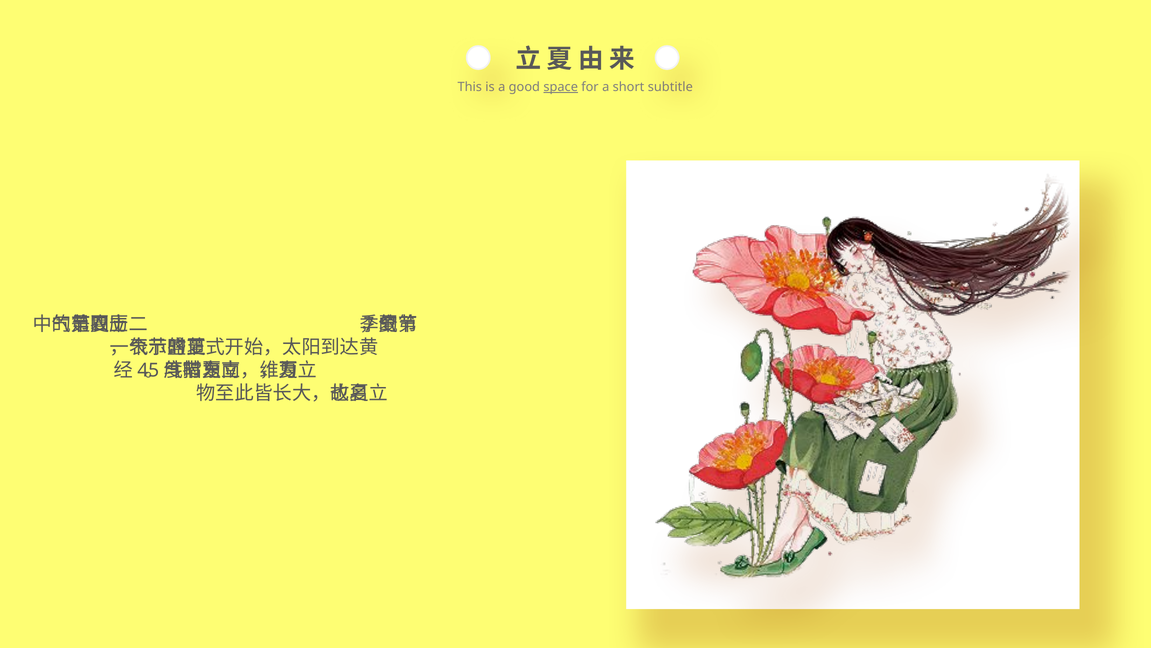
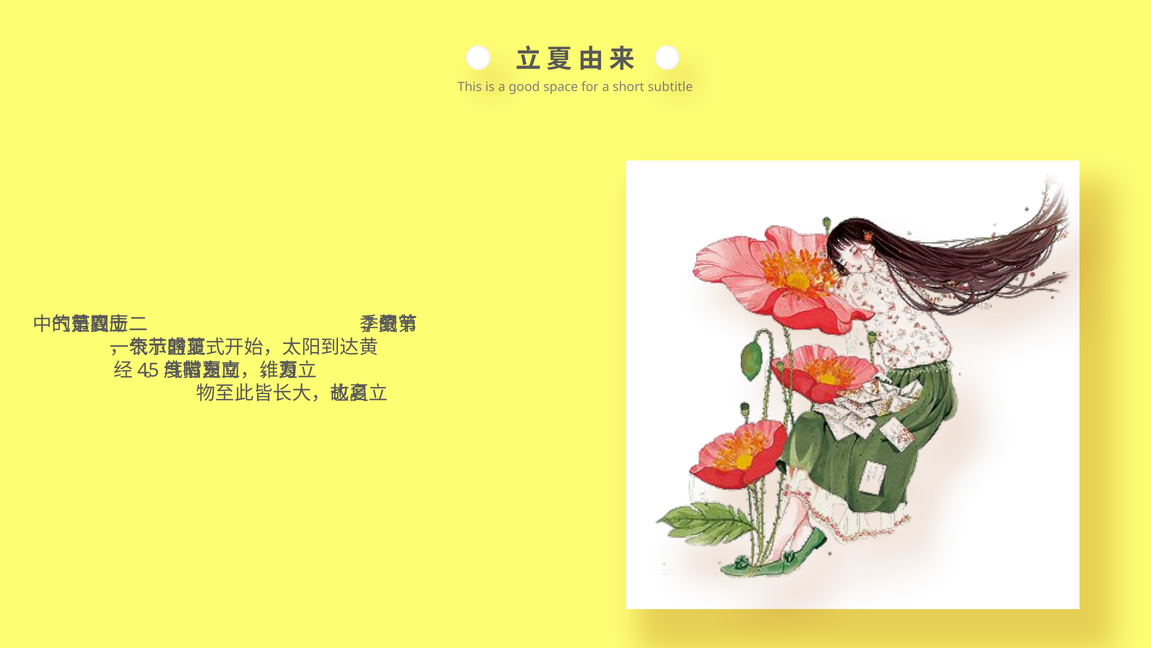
space underline: present -> none
